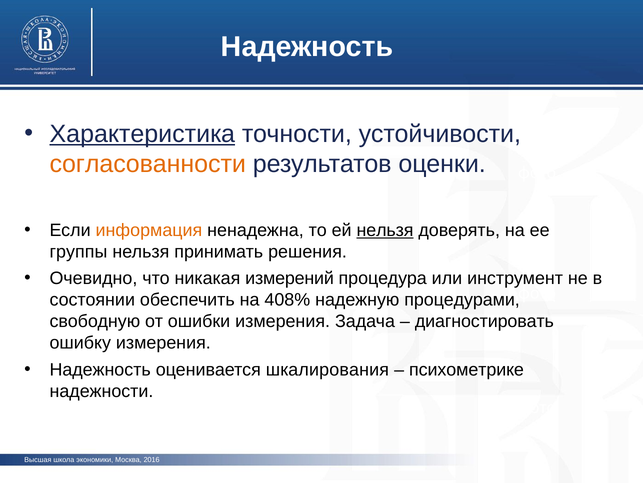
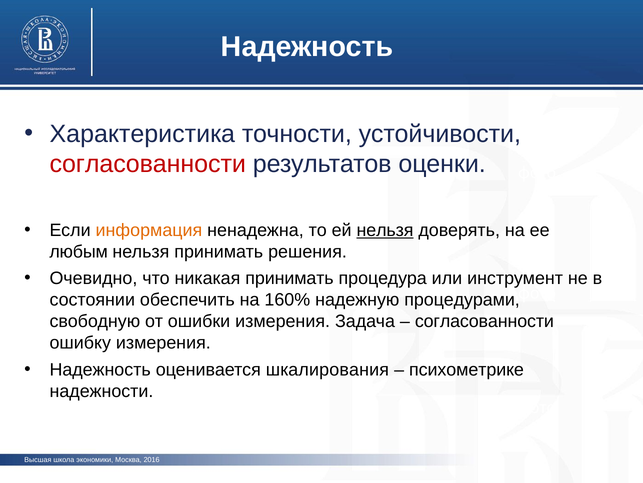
Характеристика underline: present -> none
согласованности at (148, 164) colour: orange -> red
группы: группы -> любым
никакая измерений: измерений -> принимать
408%: 408% -> 160%
диагностировать at (484, 321): диагностировать -> согласованности
